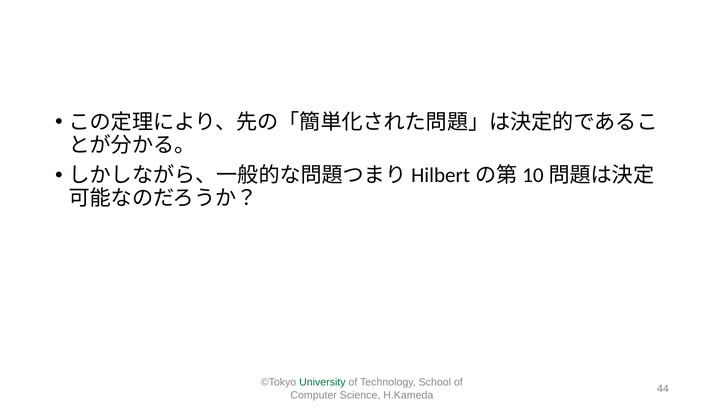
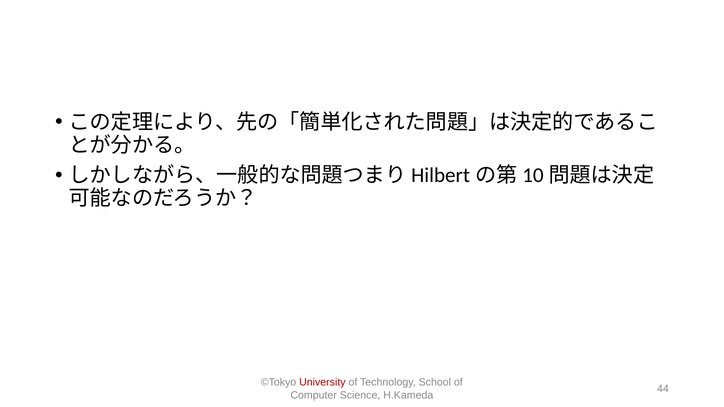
University colour: green -> red
